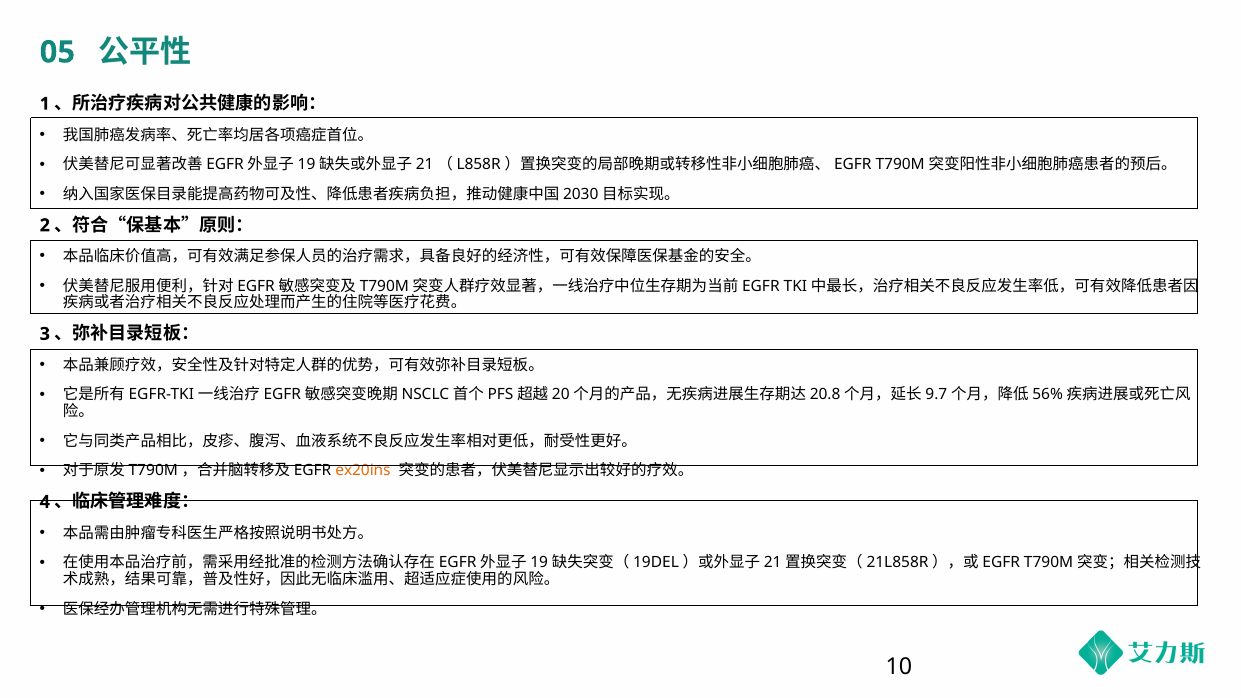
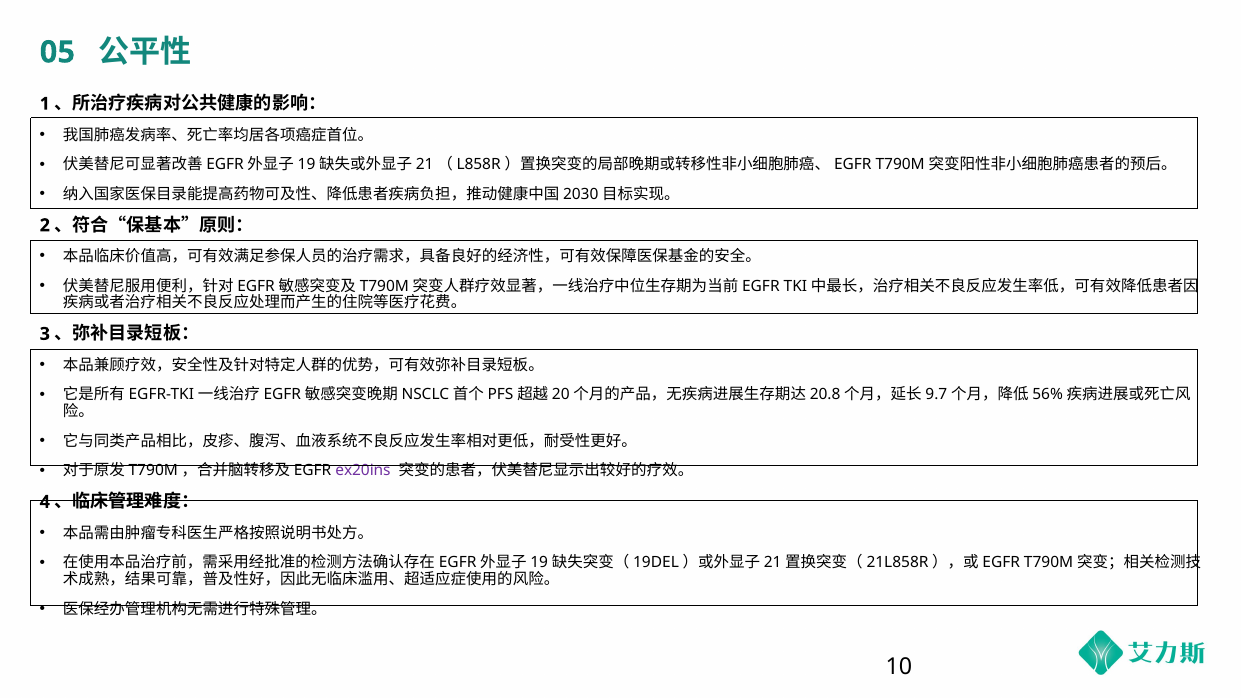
ex20ins colour: orange -> purple
